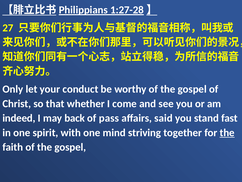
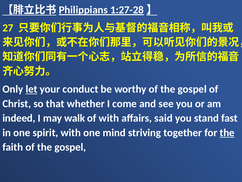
let underline: none -> present
back: back -> walk
of pass: pass -> with
